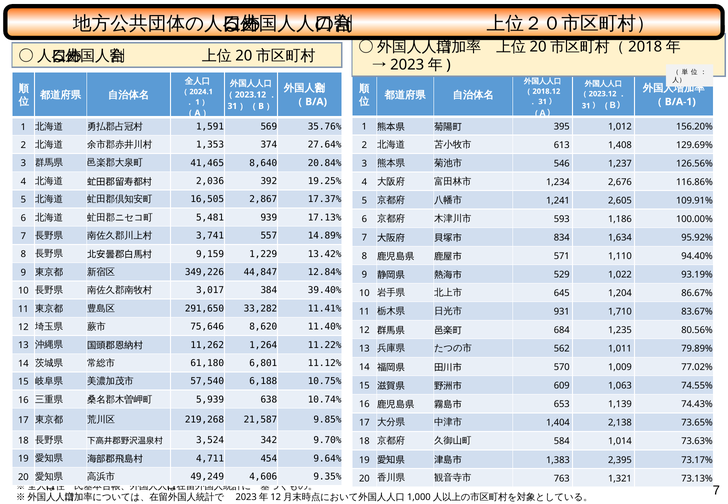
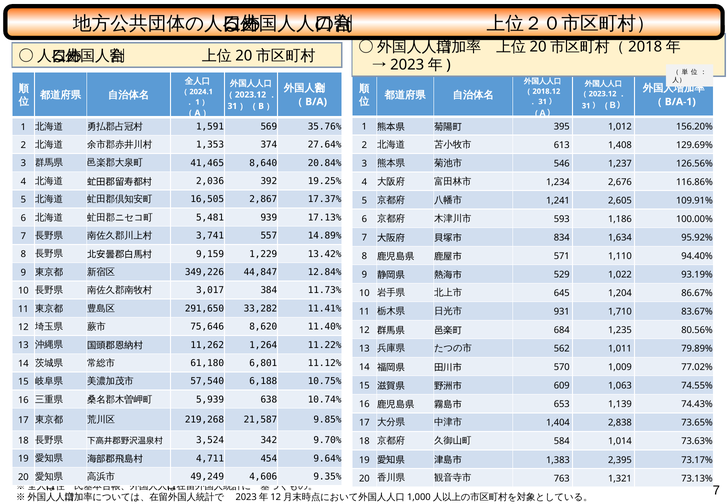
39.40%: 39.40% -> 11.73%
2,138: 2,138 -> 2,838
